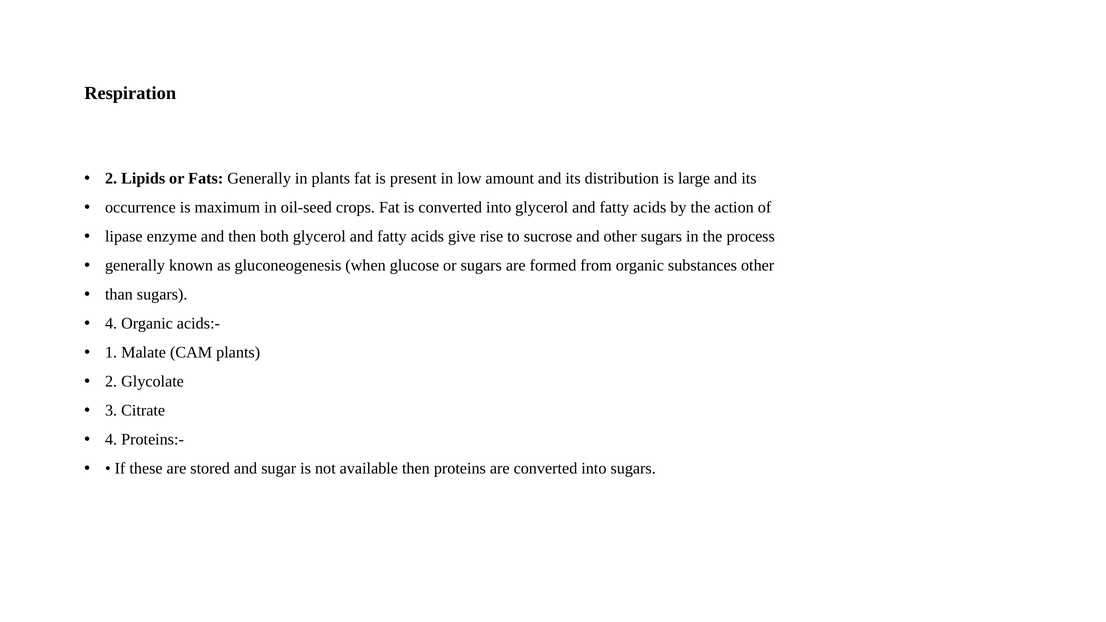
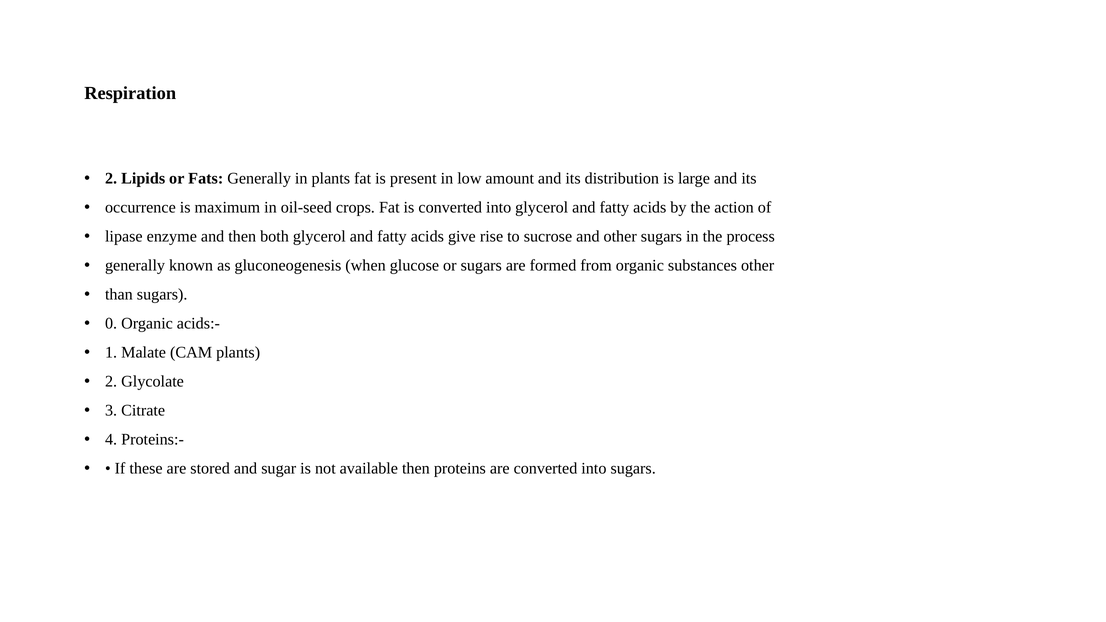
4 at (111, 323): 4 -> 0
